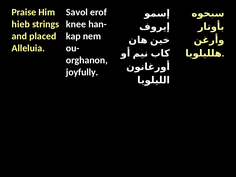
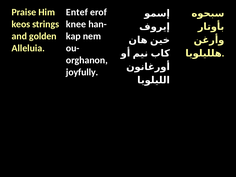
Savol: Savol -> Entef
hieb: hieb -> keos
placed: placed -> golden
